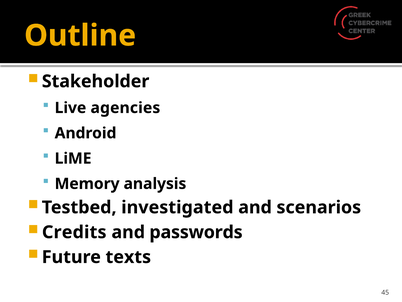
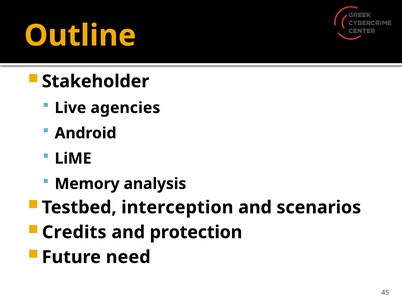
investigated: investigated -> interception
passwords: passwords -> protection
texts: texts -> need
